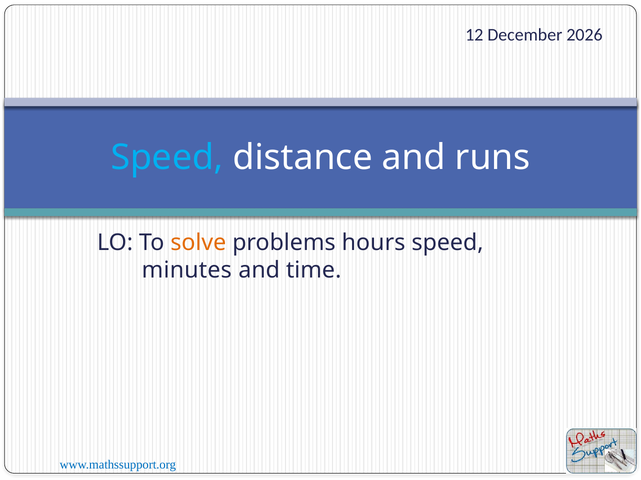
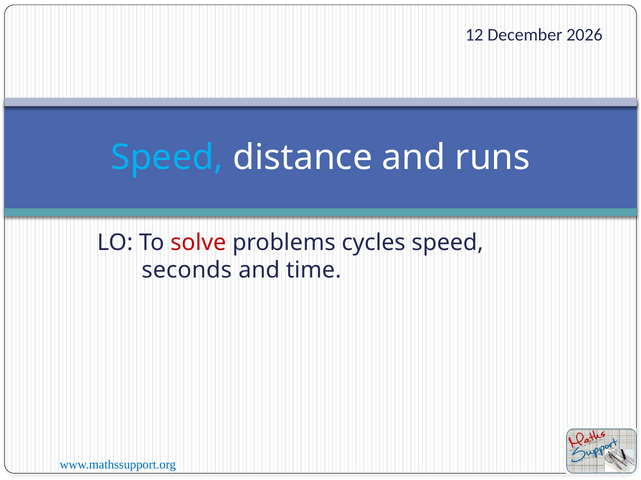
solve colour: orange -> red
hours: hours -> cycles
minutes: minutes -> seconds
